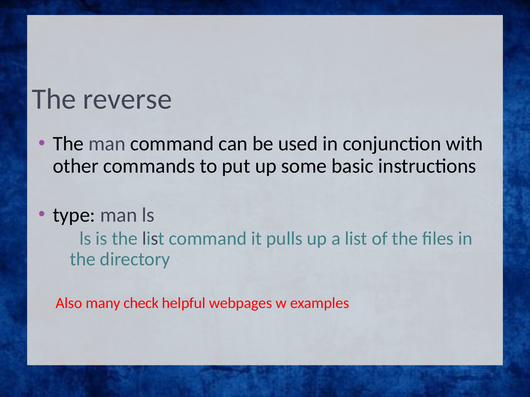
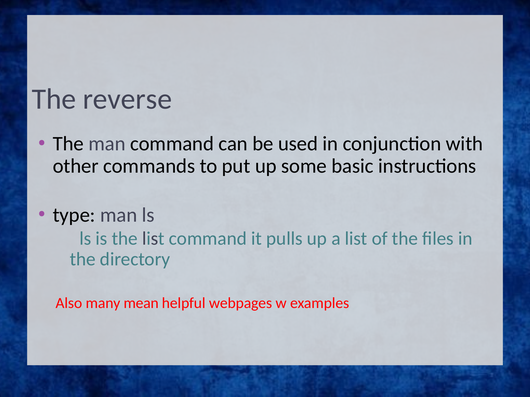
check: check -> mean
